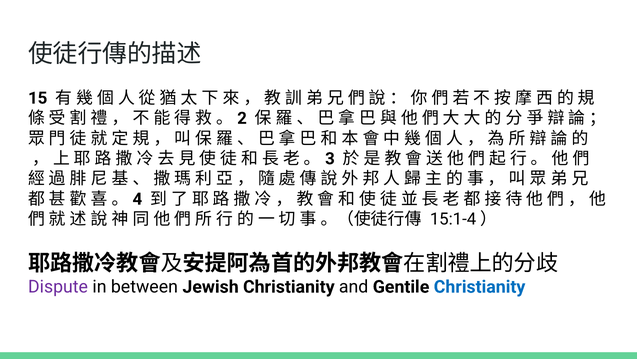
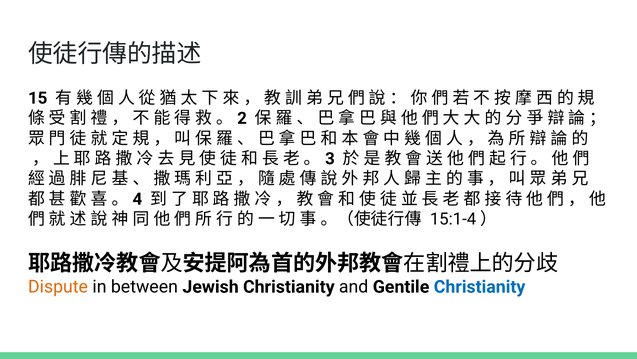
Dispute colour: purple -> orange
